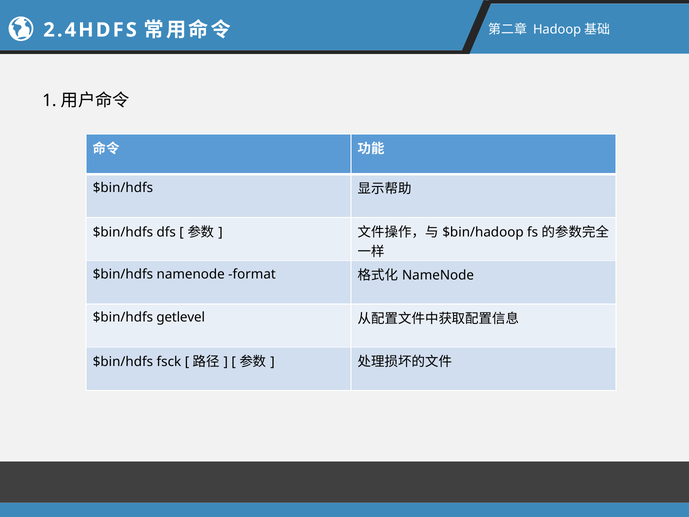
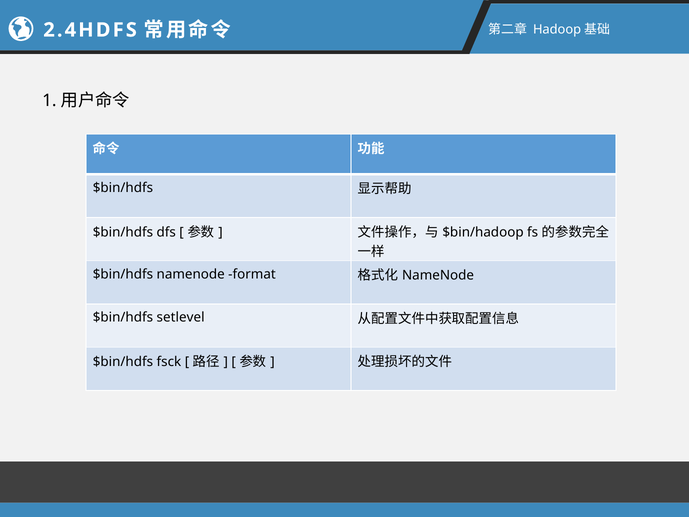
getlevel: getlevel -> setlevel
